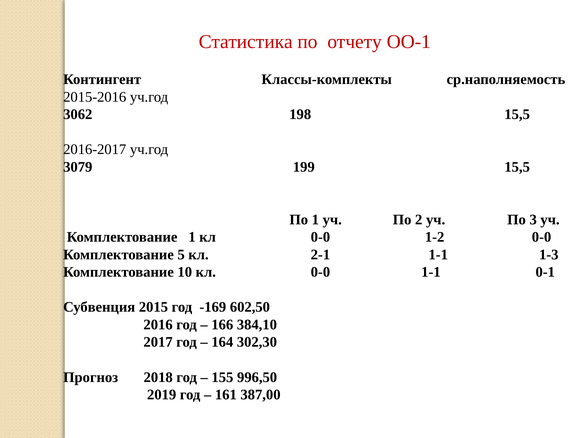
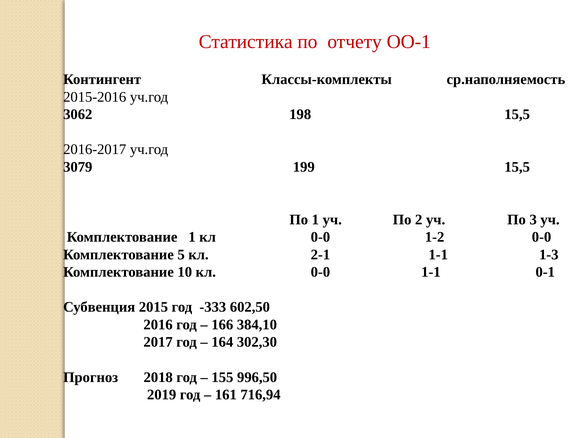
-169: -169 -> -333
387,00: 387,00 -> 716,94
